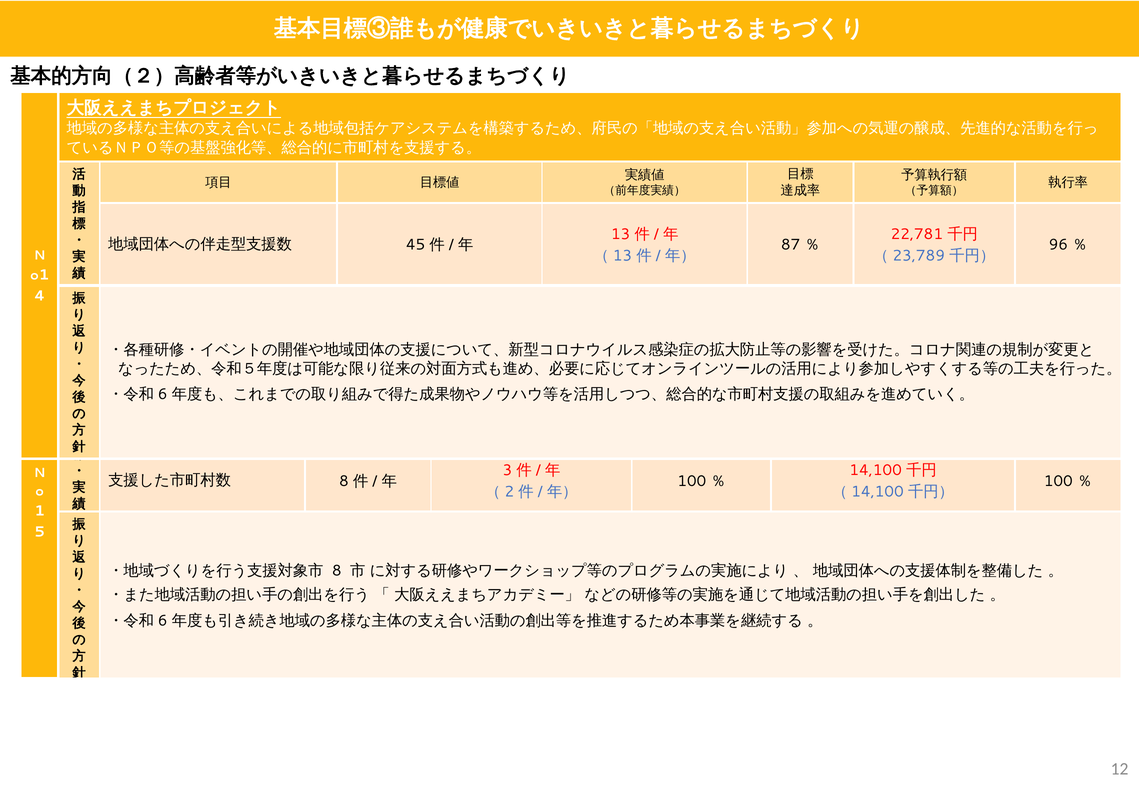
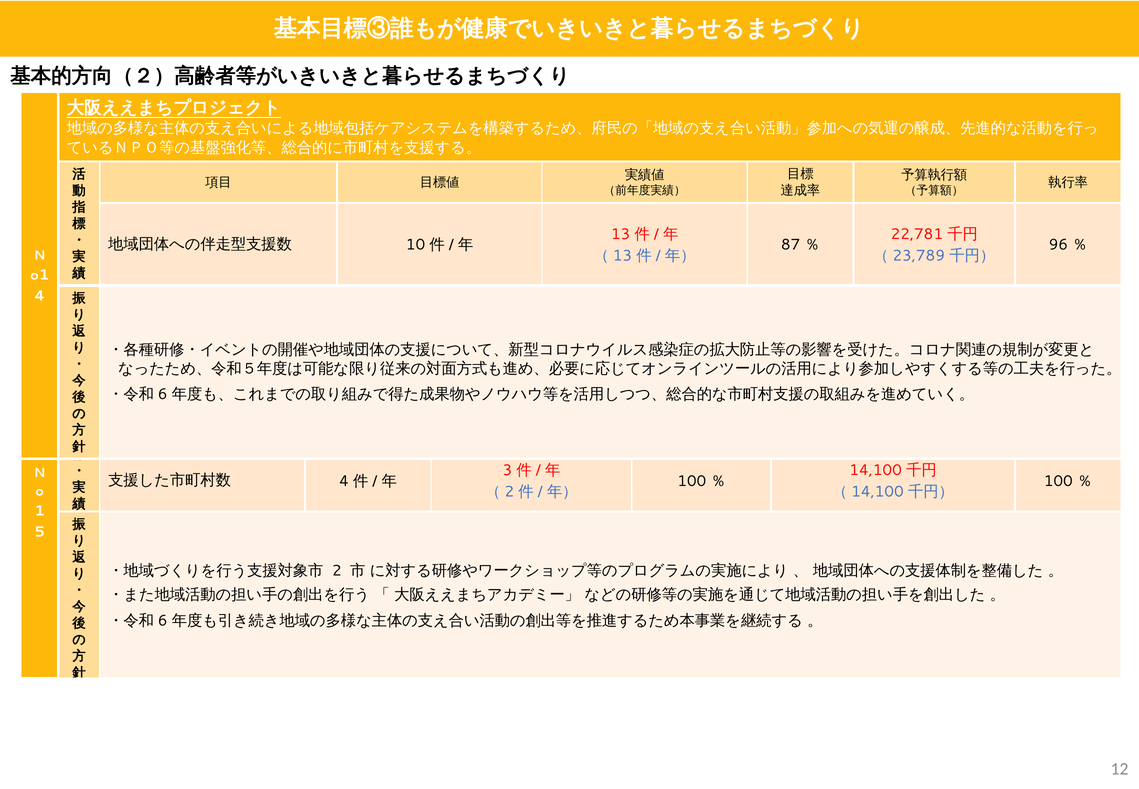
45: 45 -> 10
8 at (344, 481): 8 -> 4
8 at (337, 570): 8 -> 2
